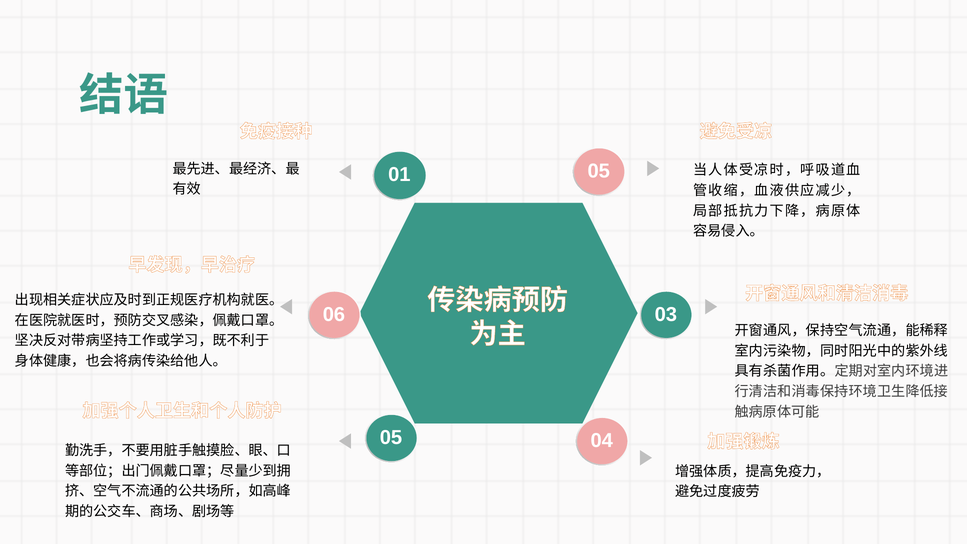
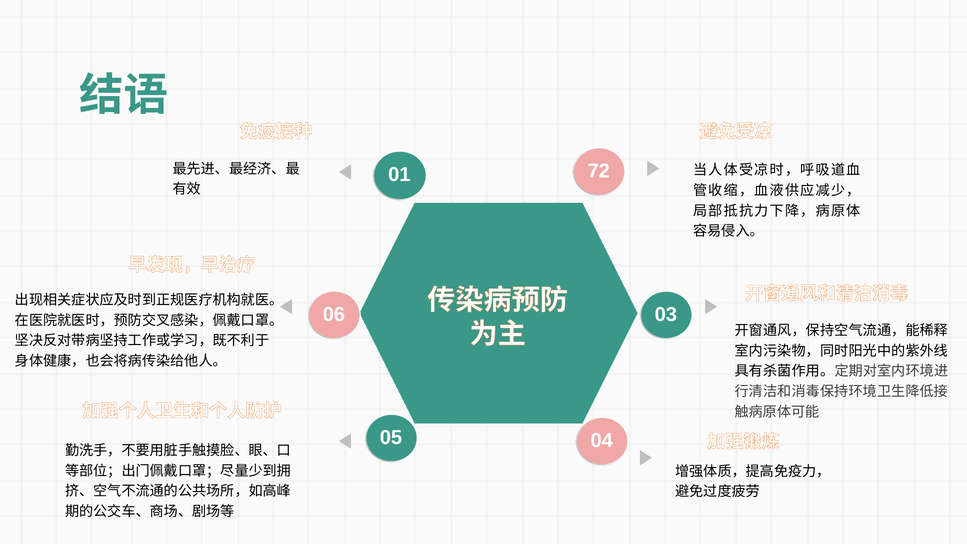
01 05: 05 -> 72
